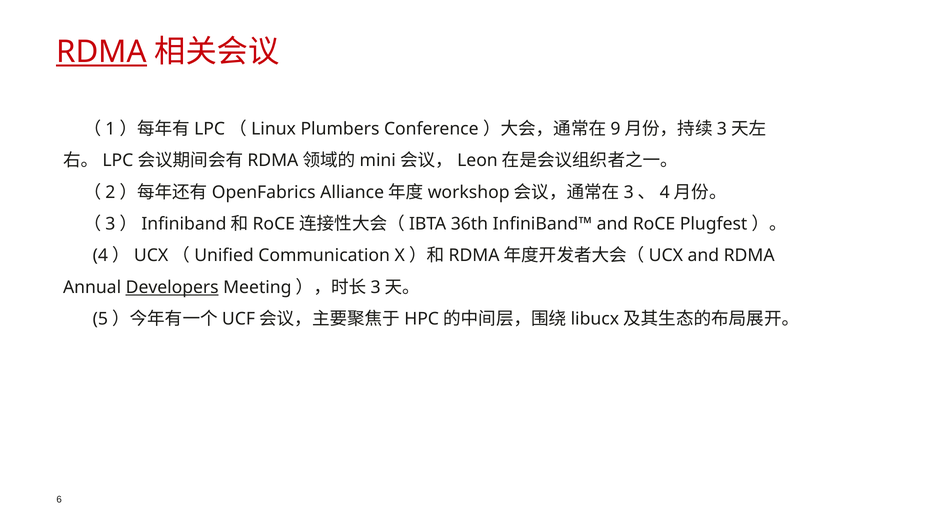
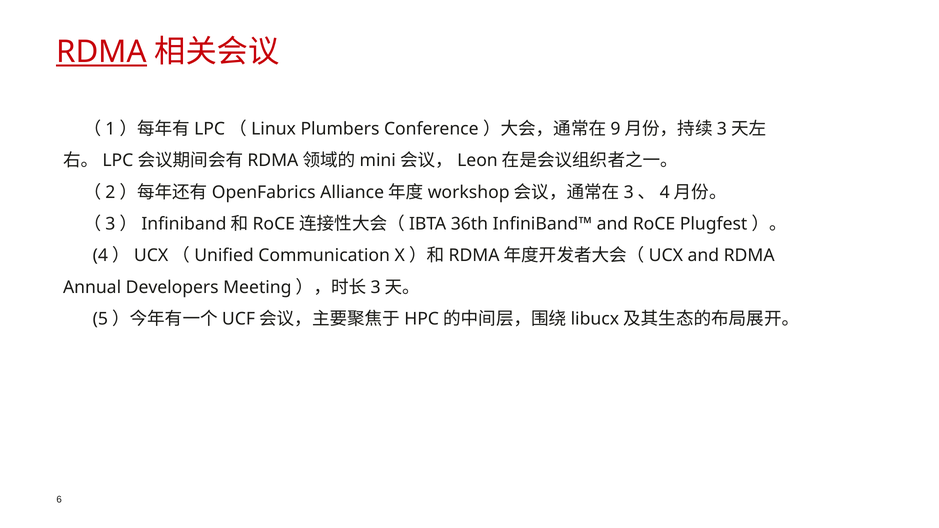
Developers underline: present -> none
